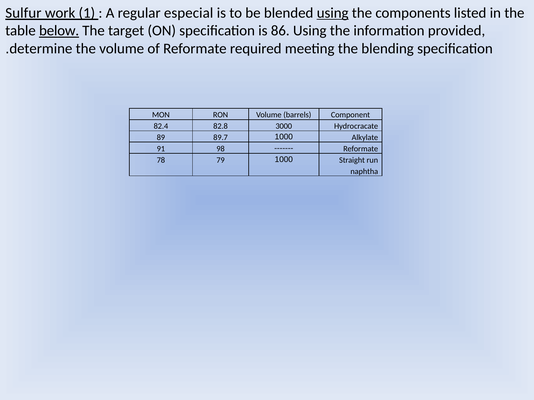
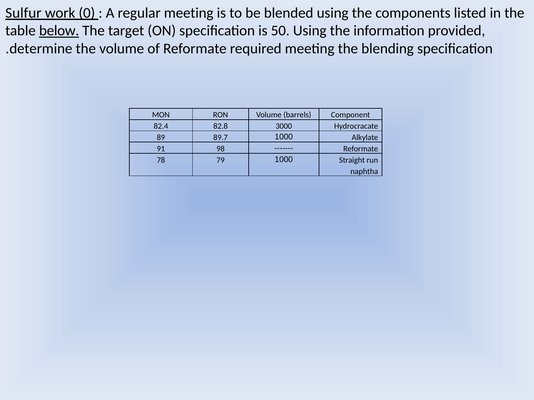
1: 1 -> 0
regular especial: especial -> meeting
using at (333, 13) underline: present -> none
86: 86 -> 50
